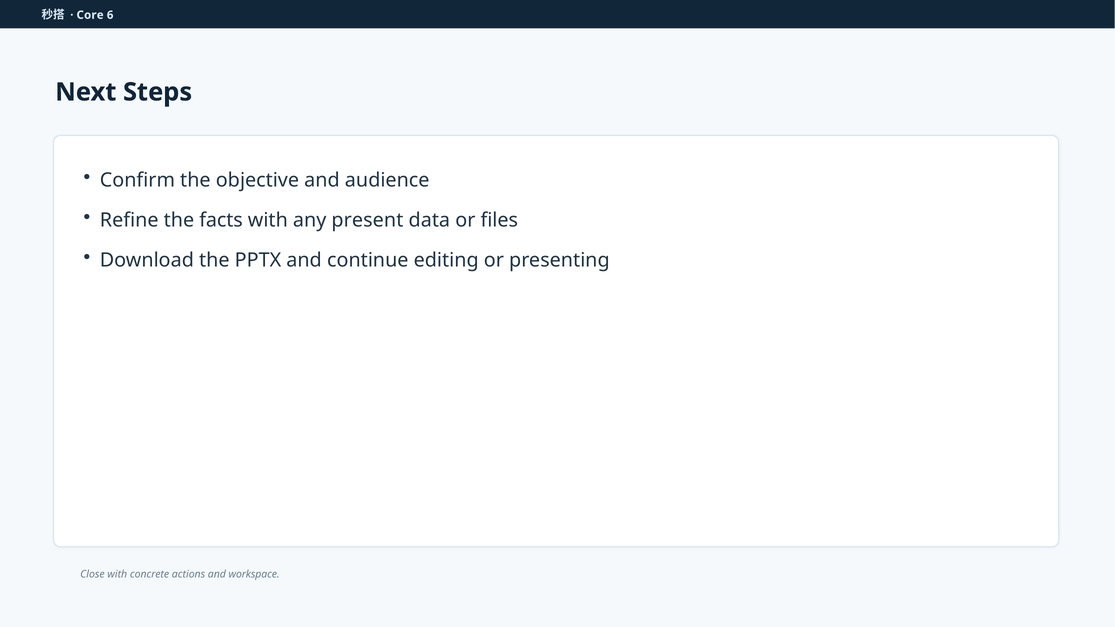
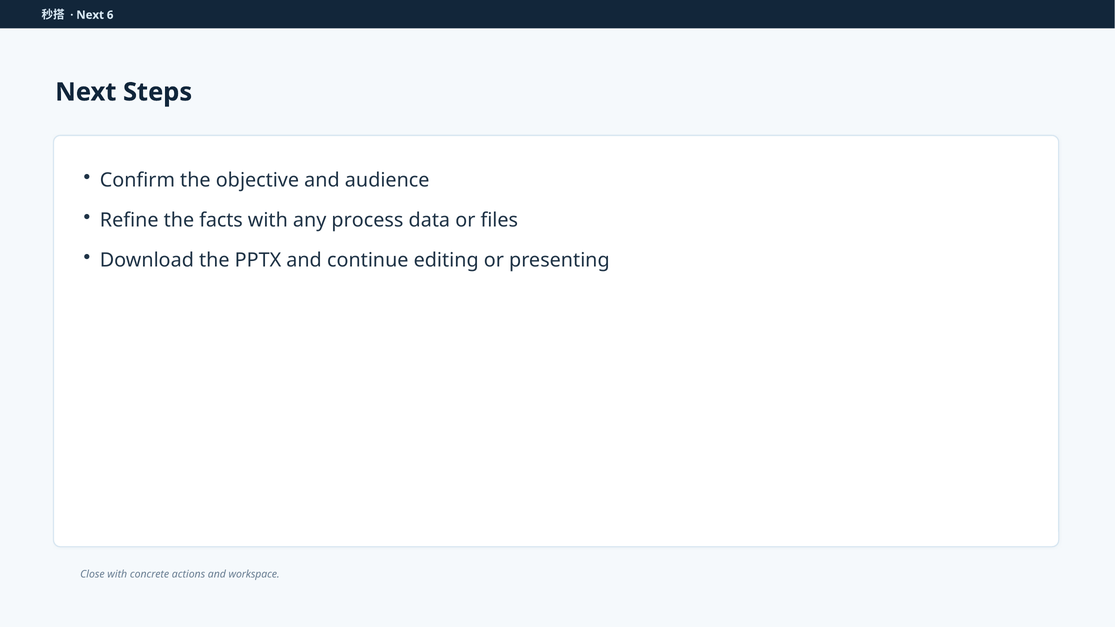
Core at (90, 15): Core -> Next
present: present -> process
